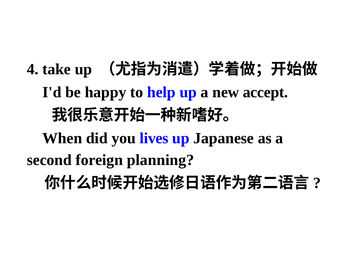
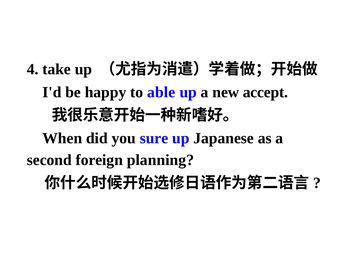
help: help -> able
lives: lives -> sure
